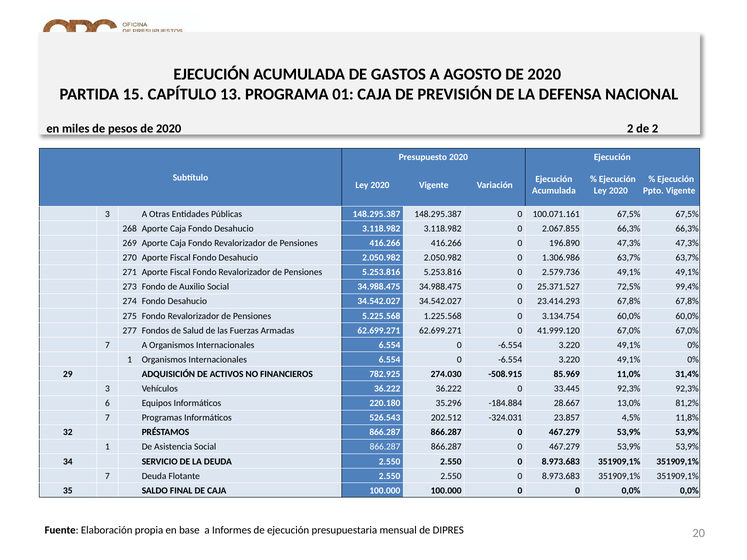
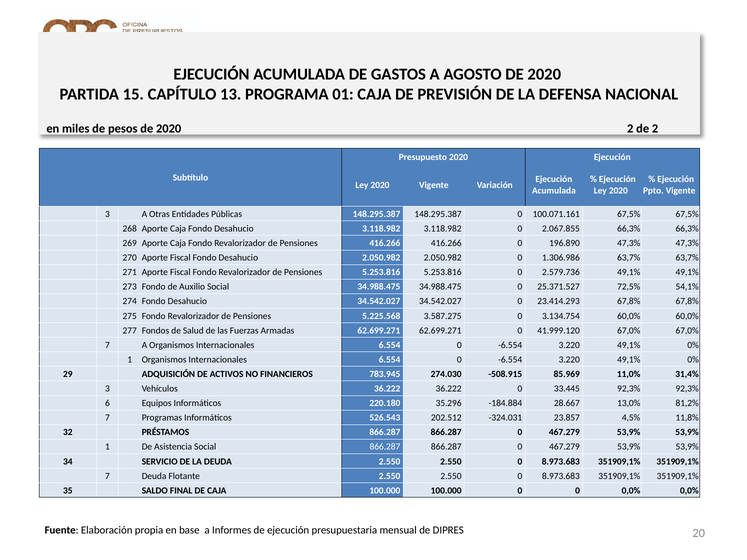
99,4%: 99,4% -> 54,1%
1.225.568: 1.225.568 -> 3.587.275
782.925: 782.925 -> 783.945
